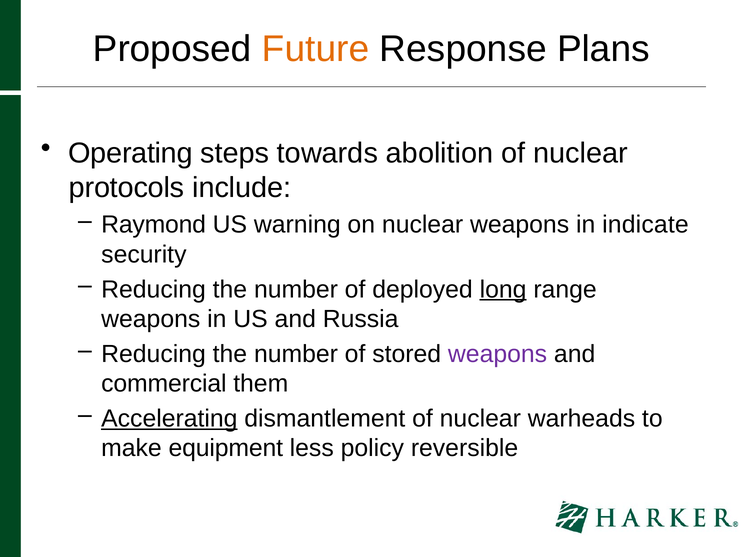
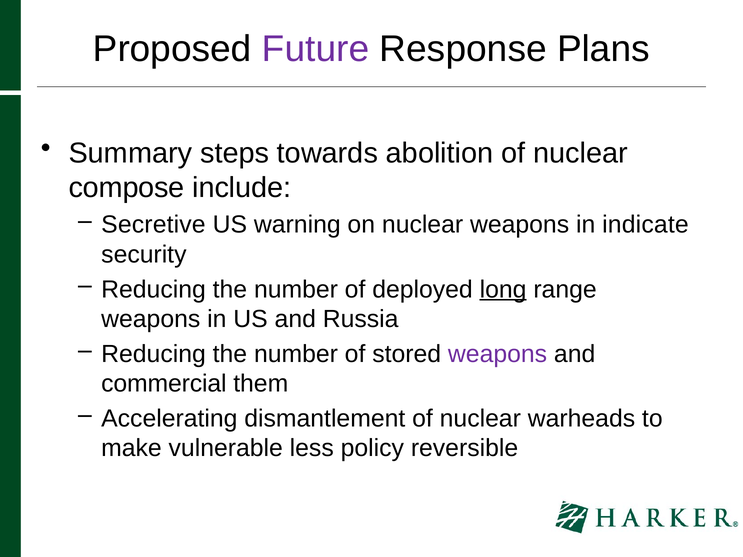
Future colour: orange -> purple
Operating: Operating -> Summary
protocols: protocols -> compose
Raymond: Raymond -> Secretive
Accelerating underline: present -> none
equipment: equipment -> vulnerable
